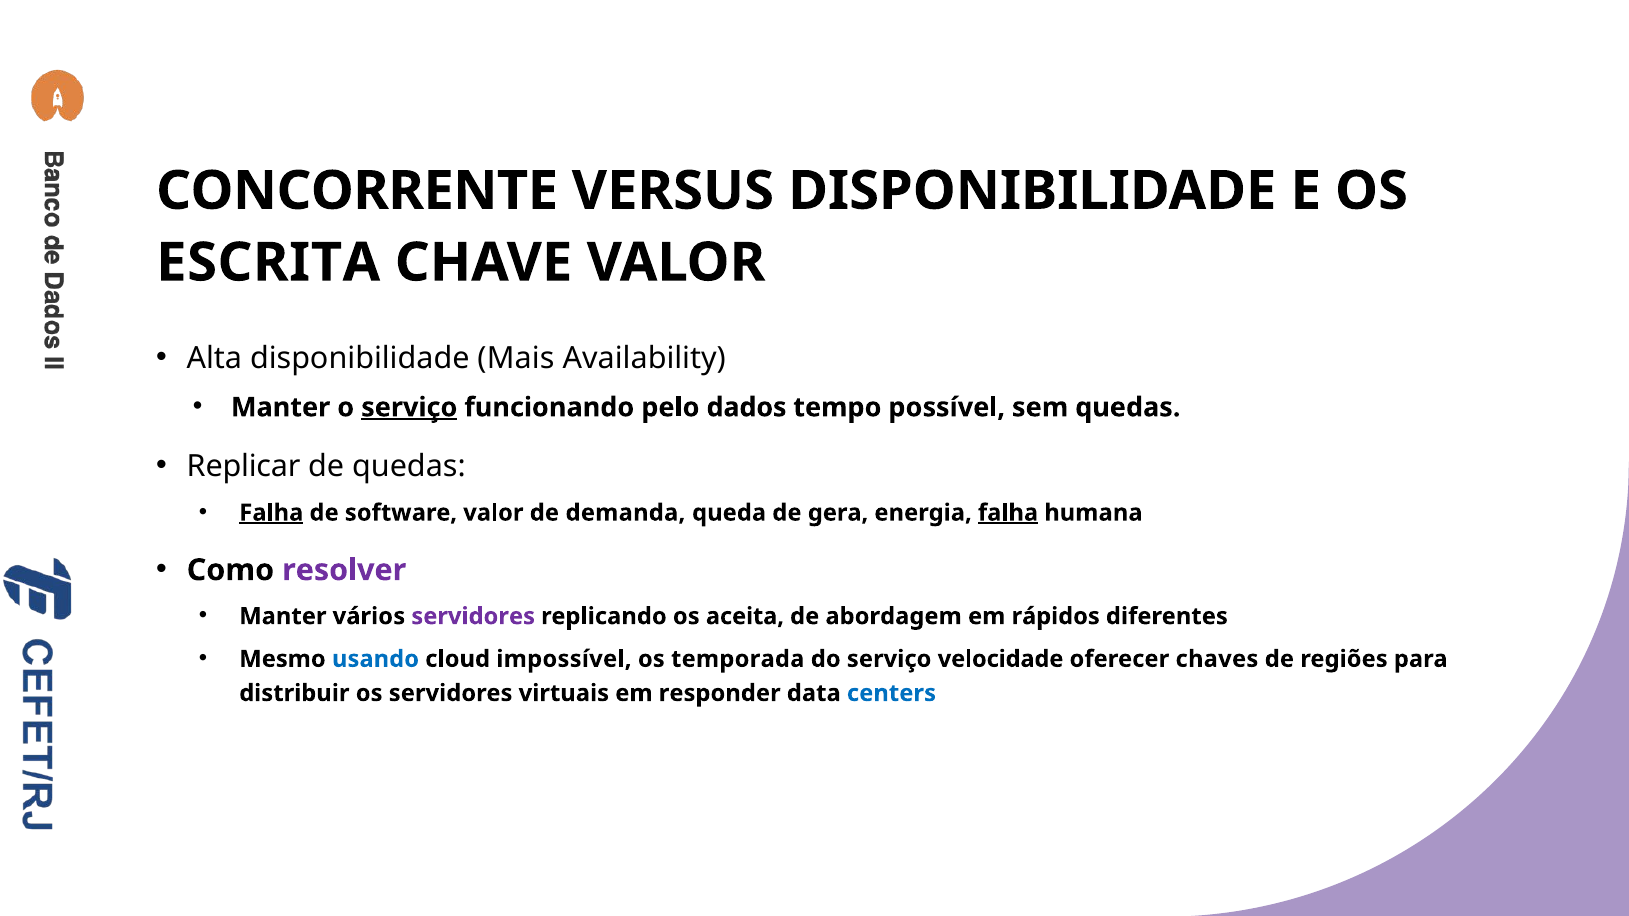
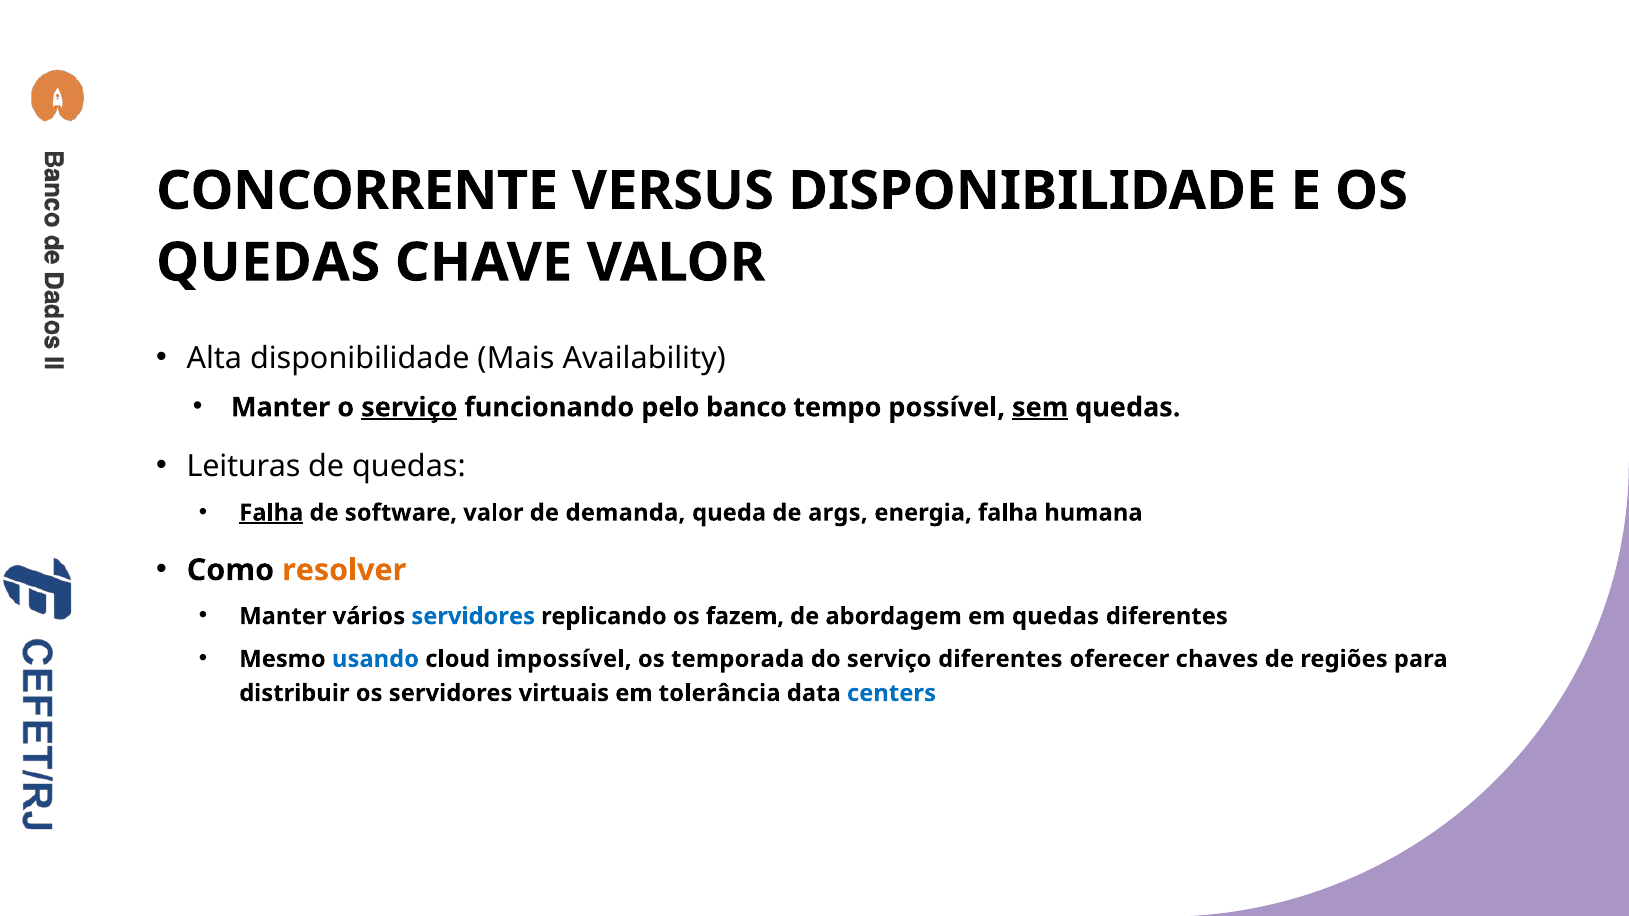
ESCRITA at (268, 263): ESCRITA -> QUEDAS
dados: dados -> banco
sem underline: none -> present
Replicar: Replicar -> Leituras
gera: gera -> args
falha at (1008, 513) underline: present -> none
resolver colour: purple -> orange
servidores at (473, 617) colour: purple -> blue
aceita: aceita -> fazem
em rápidos: rápidos -> quedas
serviço velocidade: velocidade -> diferentes
responder: responder -> tolerância
